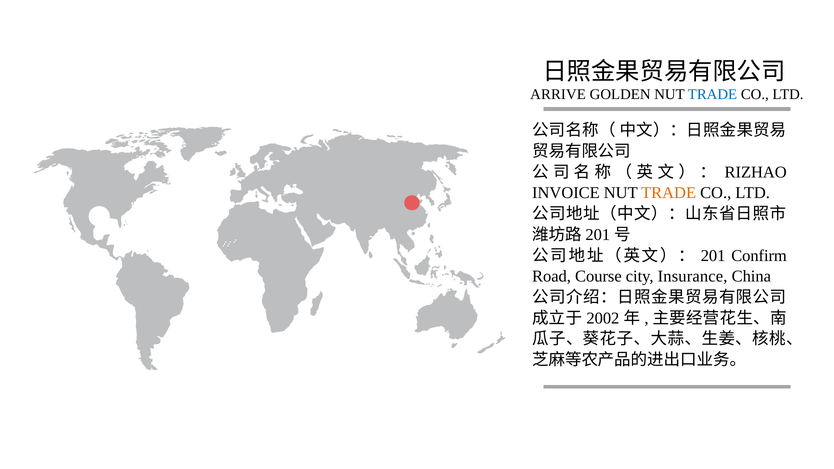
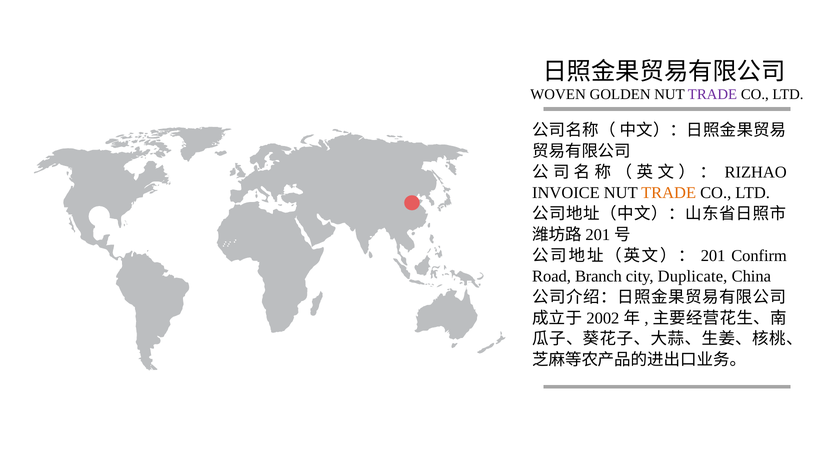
ARRIVE: ARRIVE -> WOVEN
TRADE at (712, 94) colour: blue -> purple
Course: Course -> Branch
Insurance: Insurance -> Duplicate
